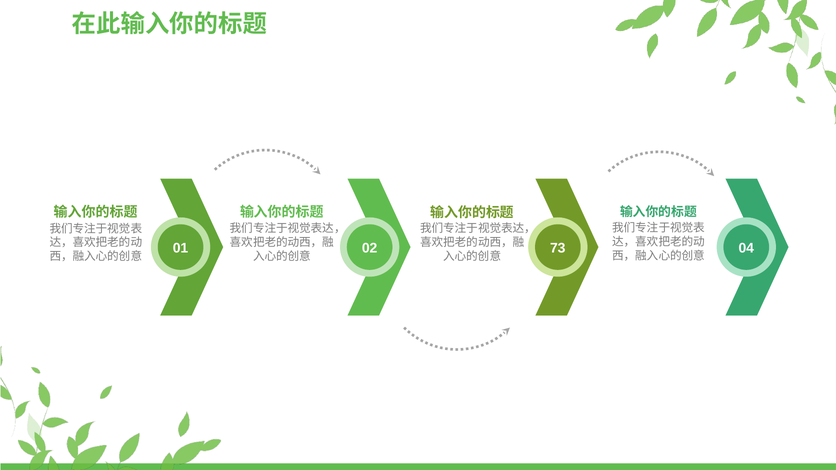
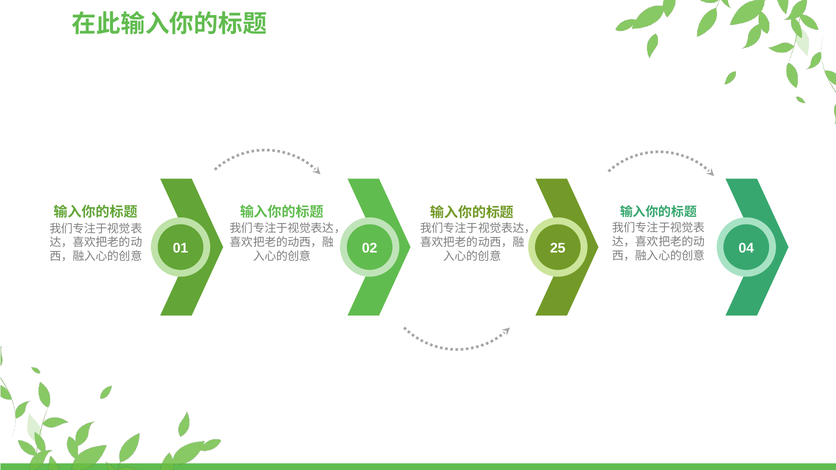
73: 73 -> 25
